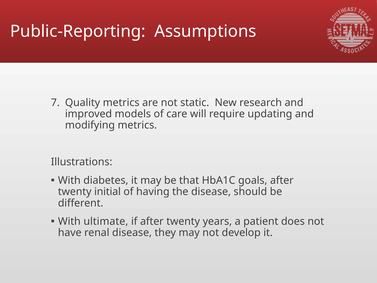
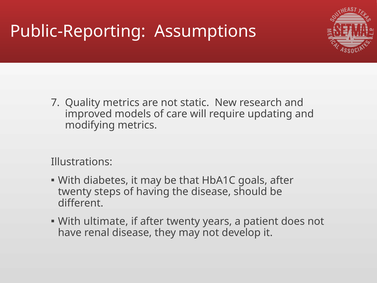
initial: initial -> steps
